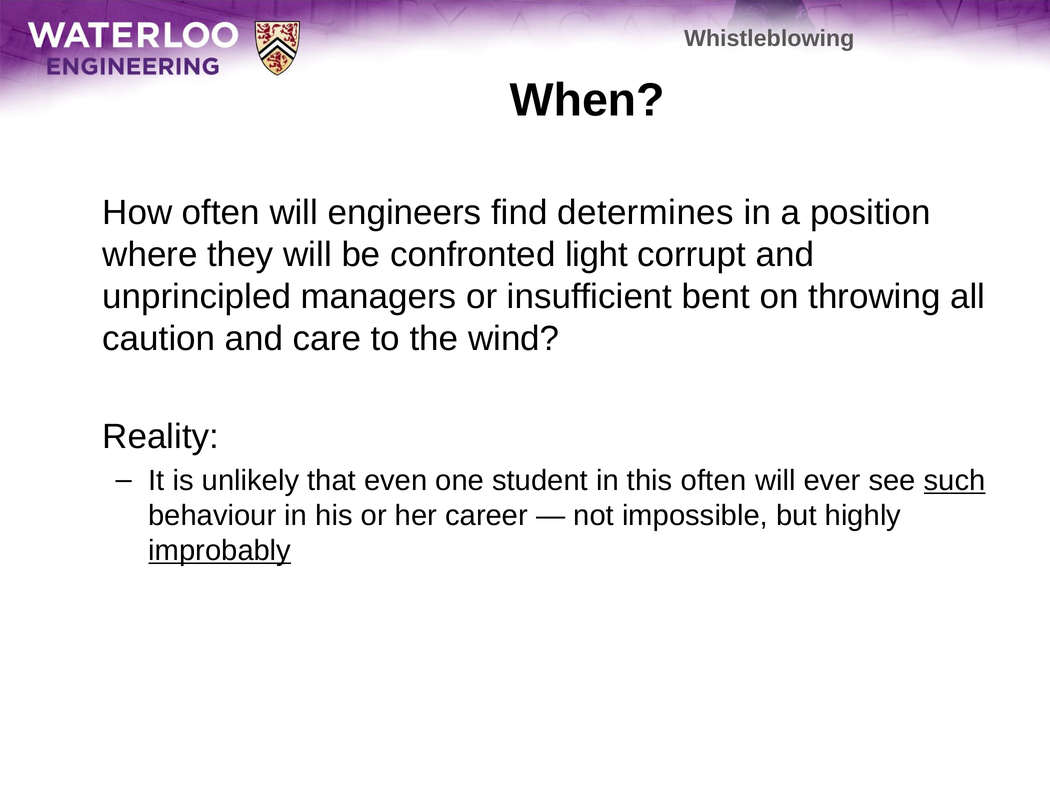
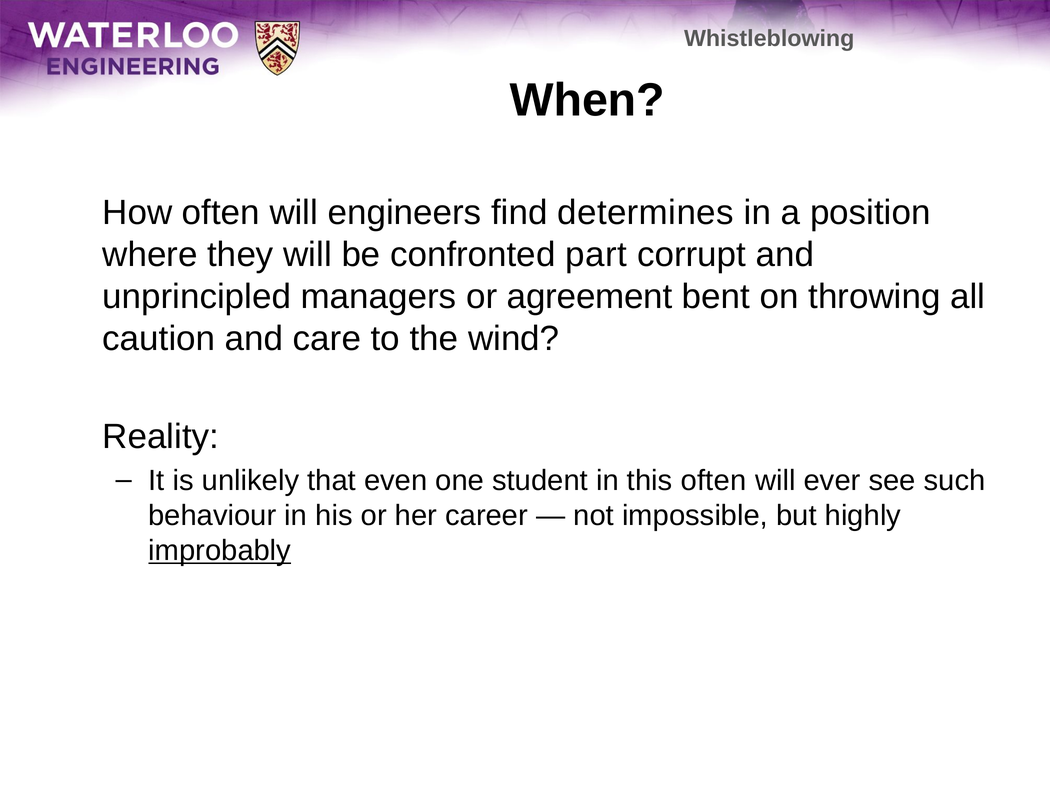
light: light -> part
insufficient: insufficient -> agreement
such underline: present -> none
